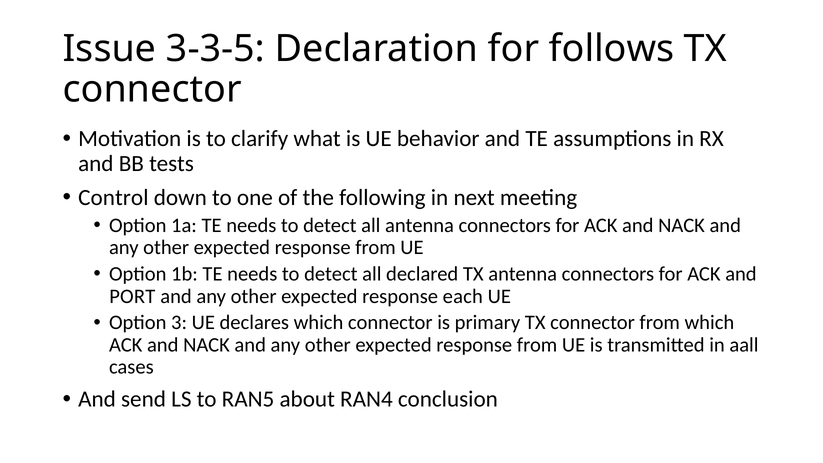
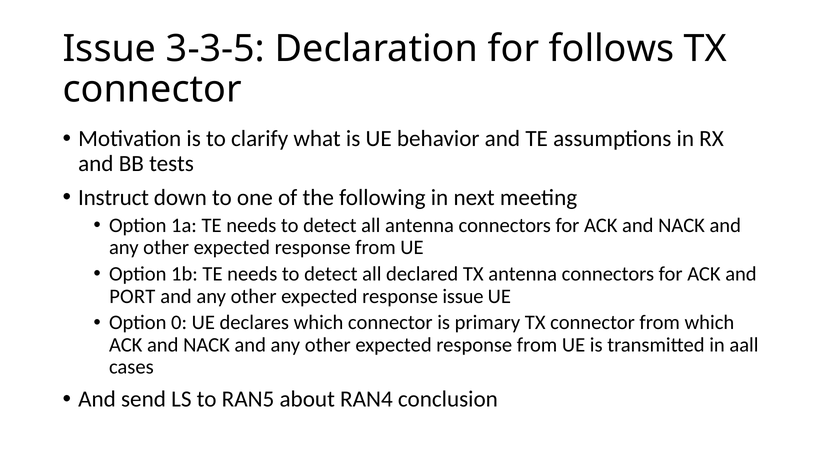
Control: Control -> Instruct
response each: each -> issue
3: 3 -> 0
